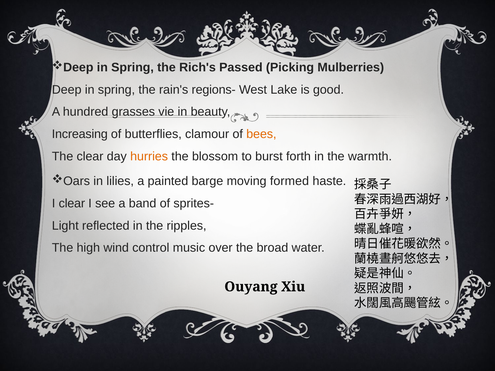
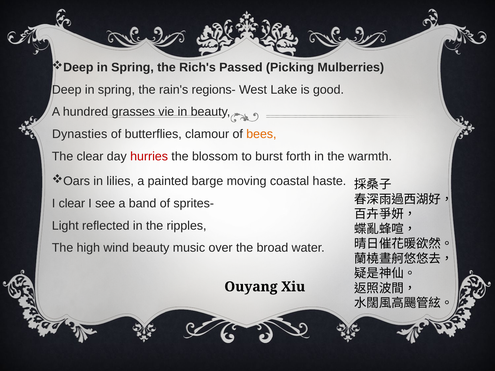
Increasing: Increasing -> Dynasties
hurries colour: orange -> red
formed: formed -> coastal
wind control: control -> beauty
